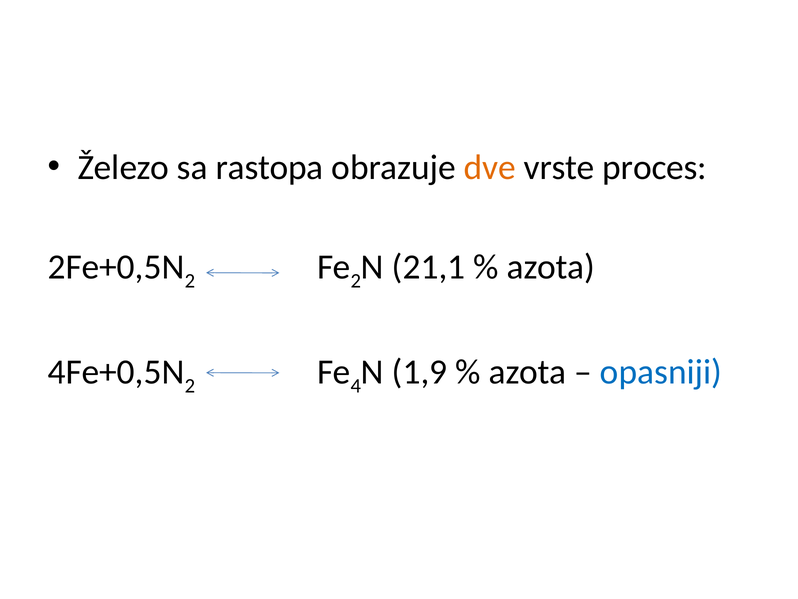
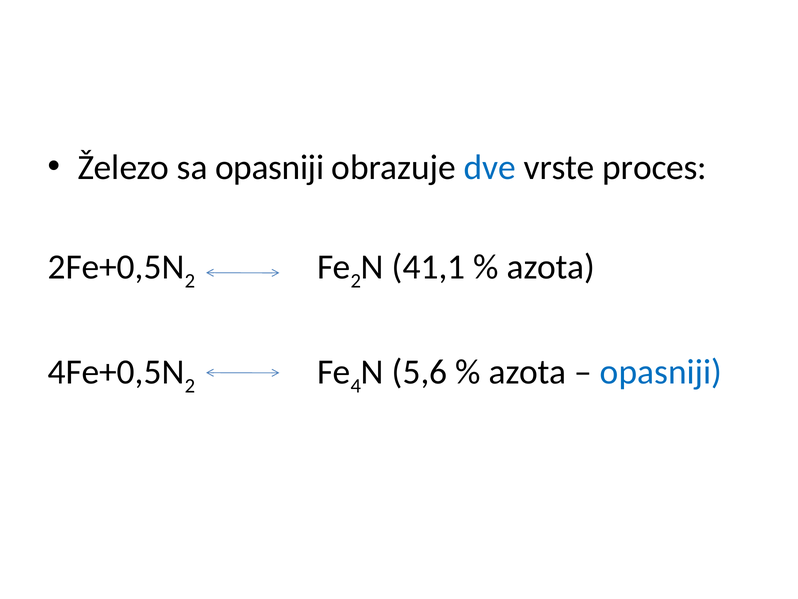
sa rastopa: rastopa -> opasniji
dve colour: orange -> blue
21,1: 21,1 -> 41,1
1,9: 1,9 -> 5,6
